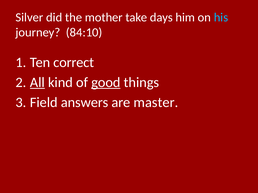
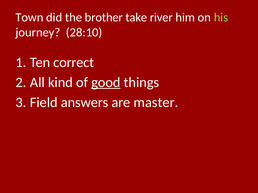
Silver: Silver -> Town
mother: mother -> brother
days: days -> river
his colour: light blue -> light green
84:10: 84:10 -> 28:10
All underline: present -> none
